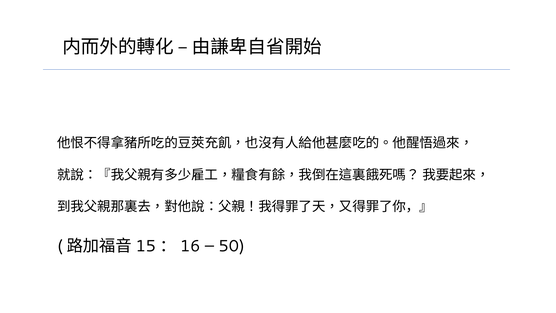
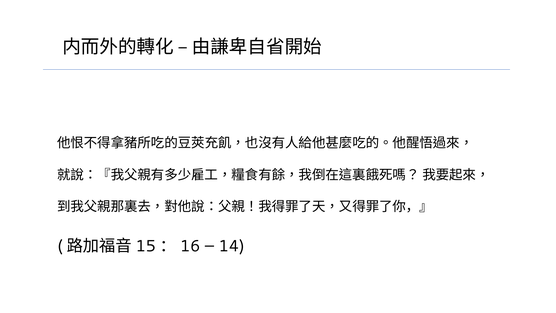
50: 50 -> 14
